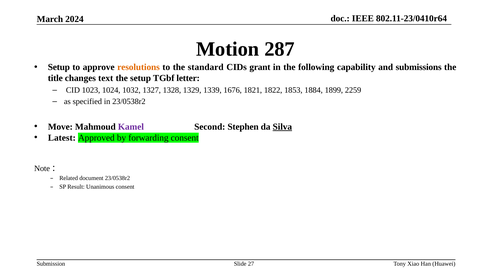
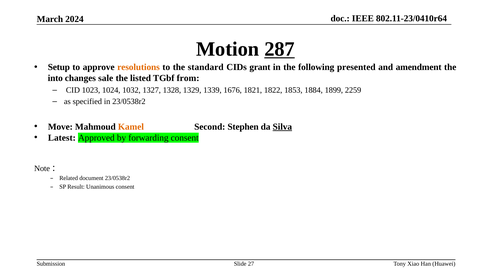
287 underline: none -> present
capability: capability -> presented
submissions: submissions -> amendment
title: title -> into
text: text -> sale
the setup: setup -> listed
letter: letter -> from
Kamel colour: purple -> orange
